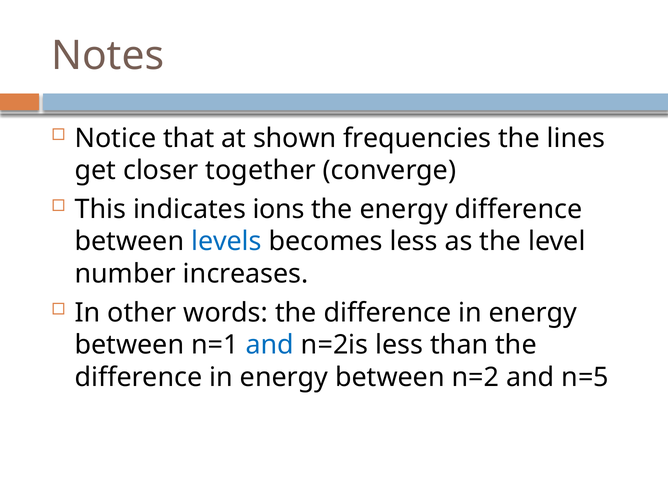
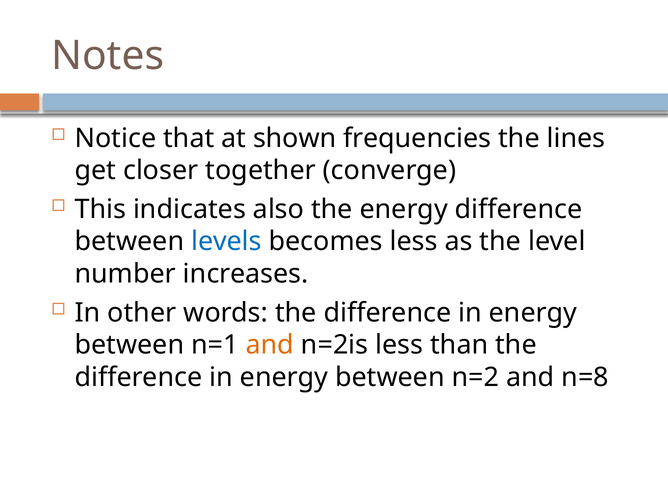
ions: ions -> also
and at (270, 345) colour: blue -> orange
n=5: n=5 -> n=8
